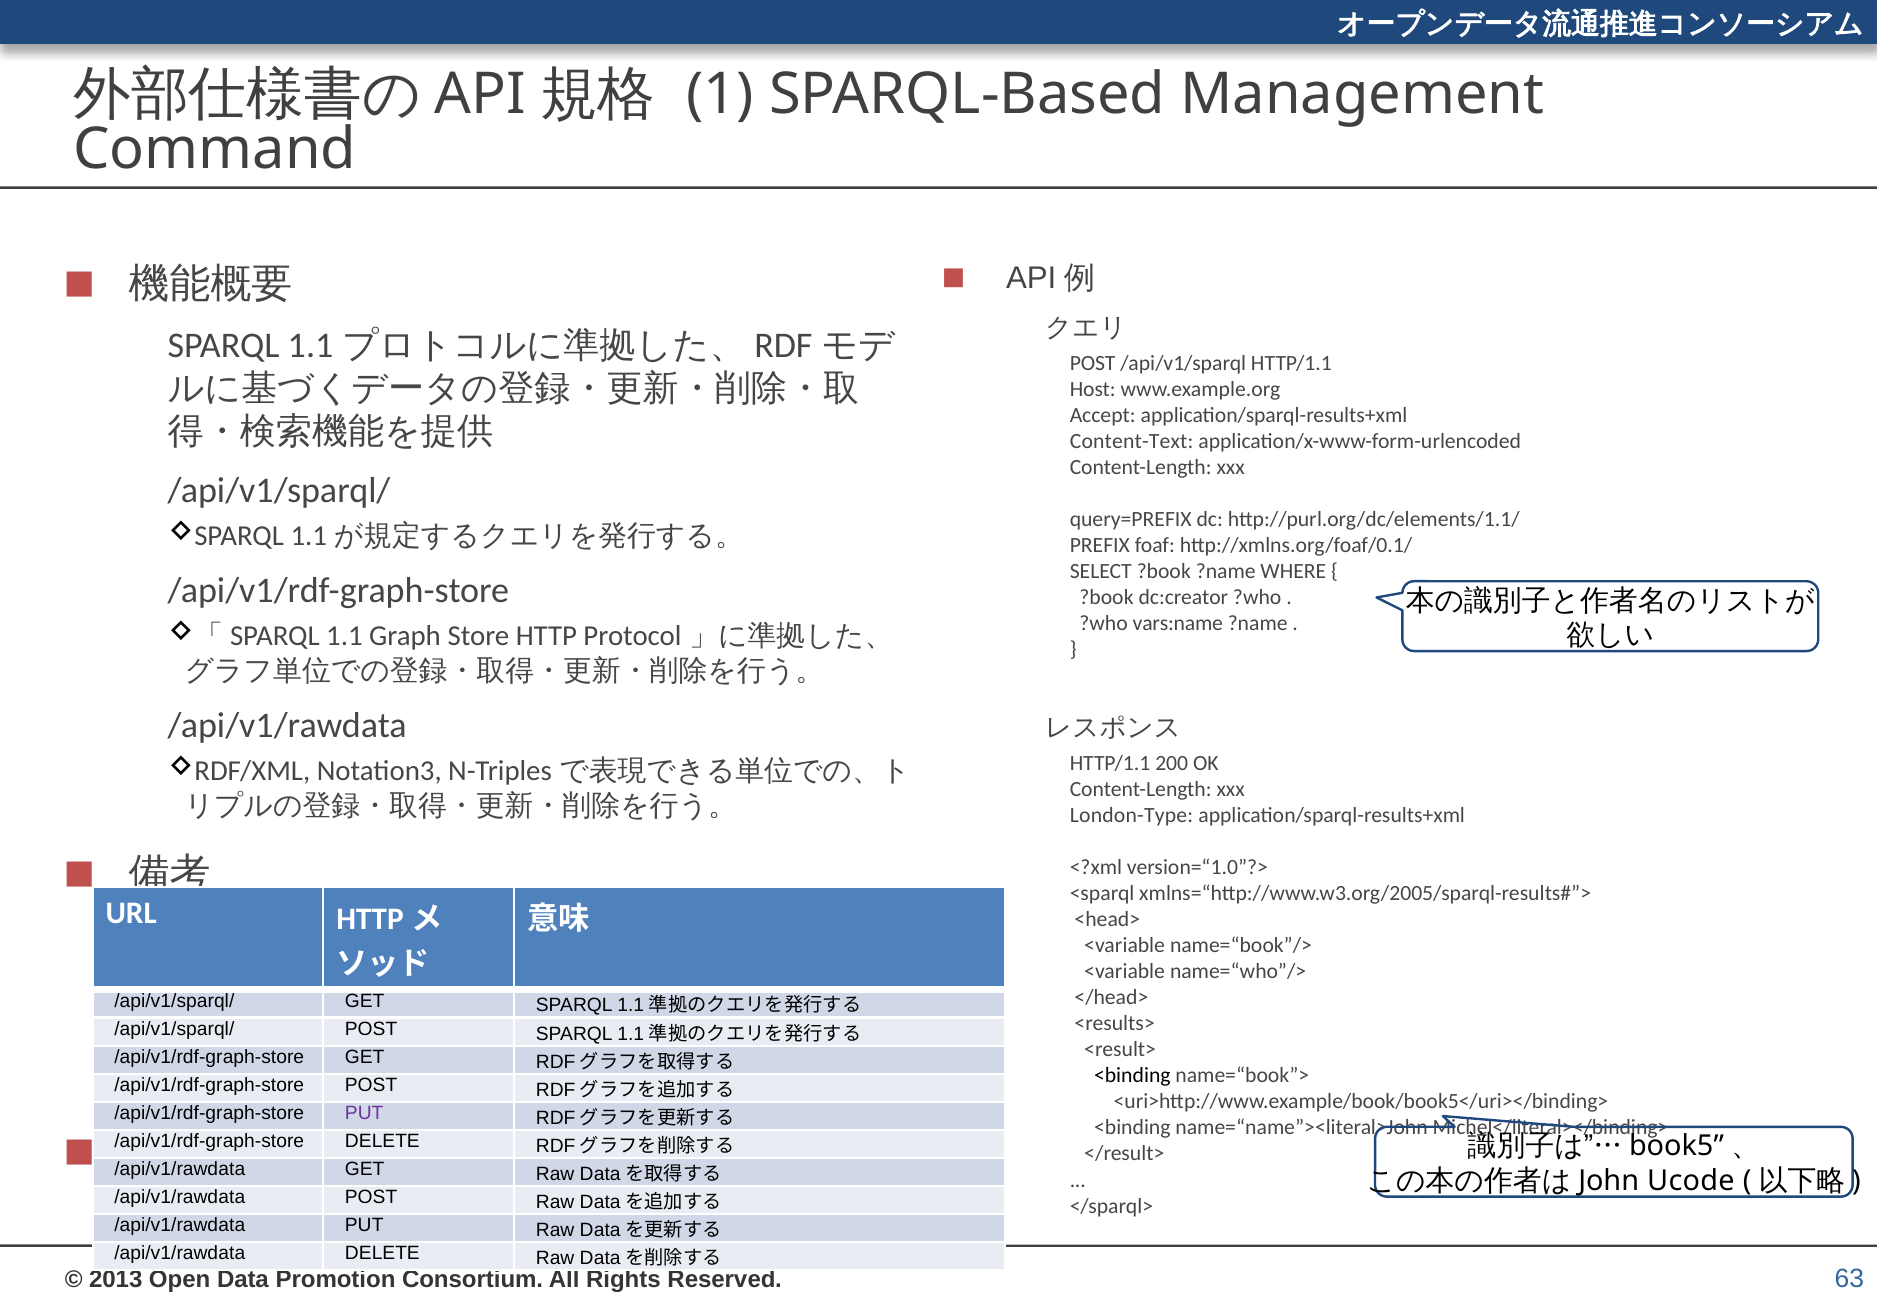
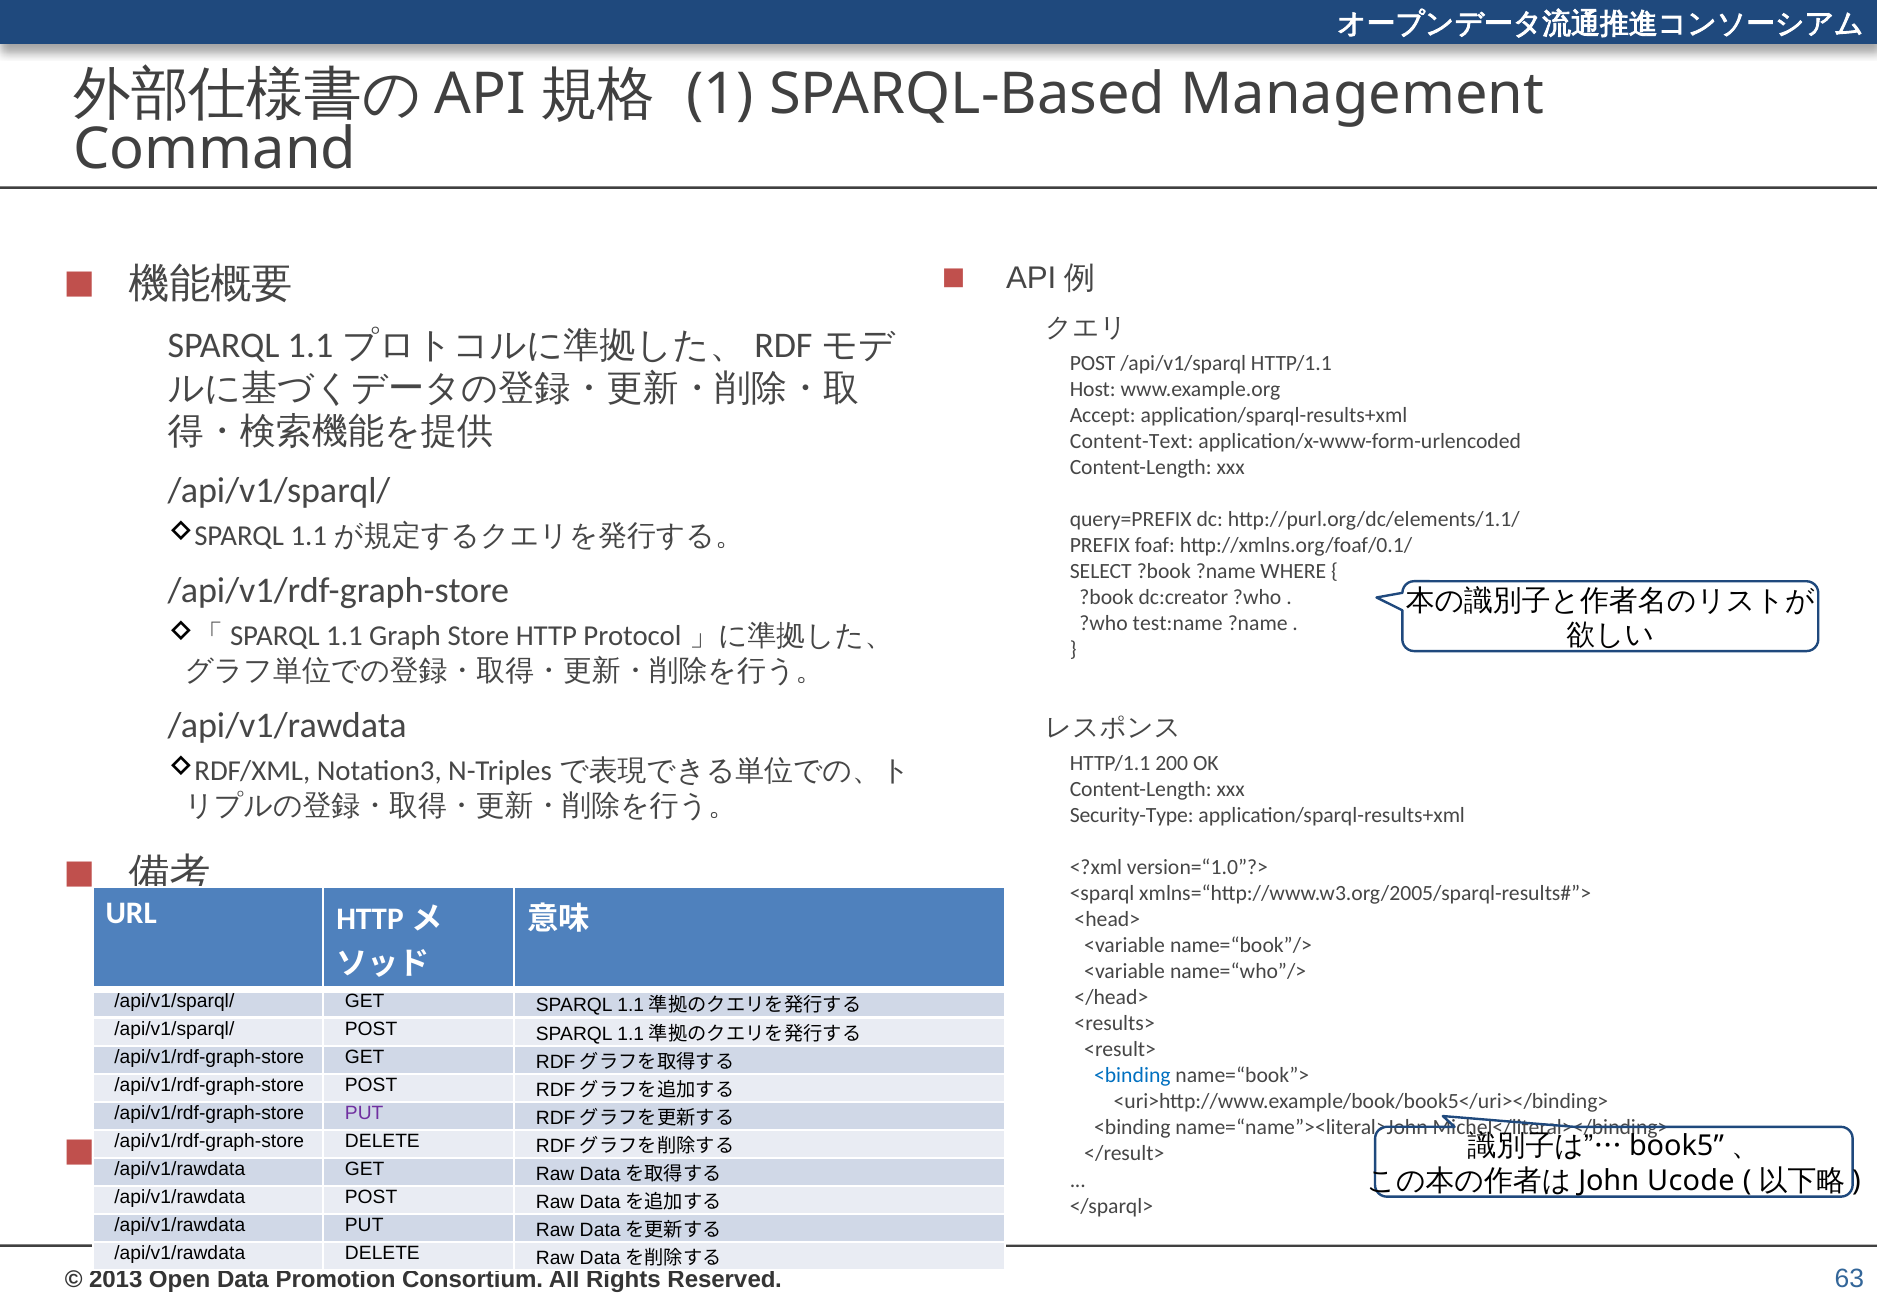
vars:name: vars:name -> test:name
London-Type: London-Type -> Security-Type
<binding at (1132, 1076) colour: black -> blue
